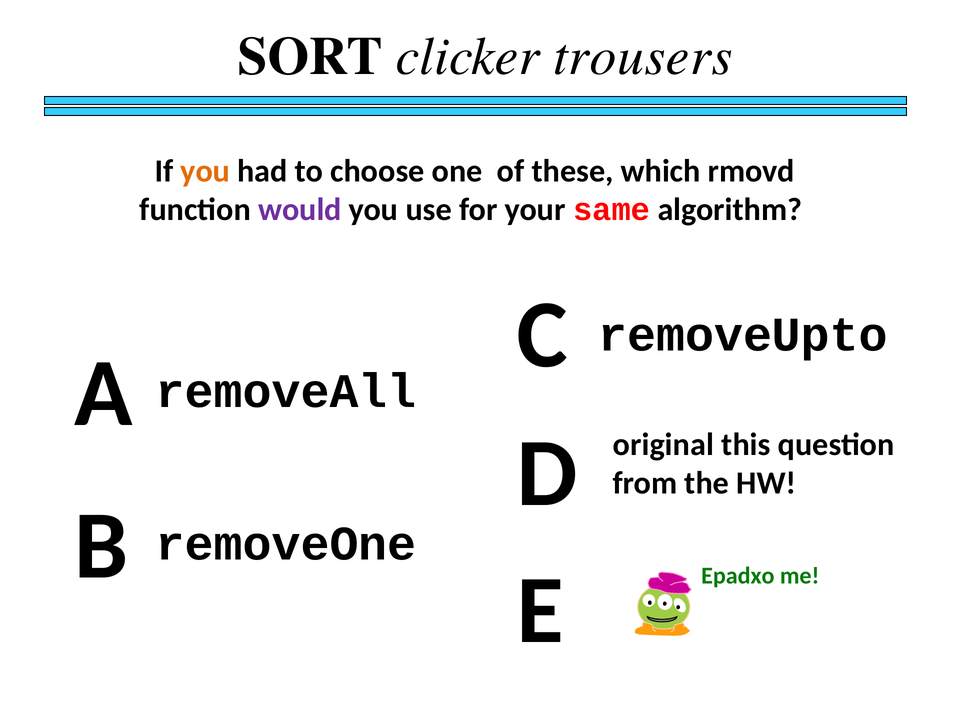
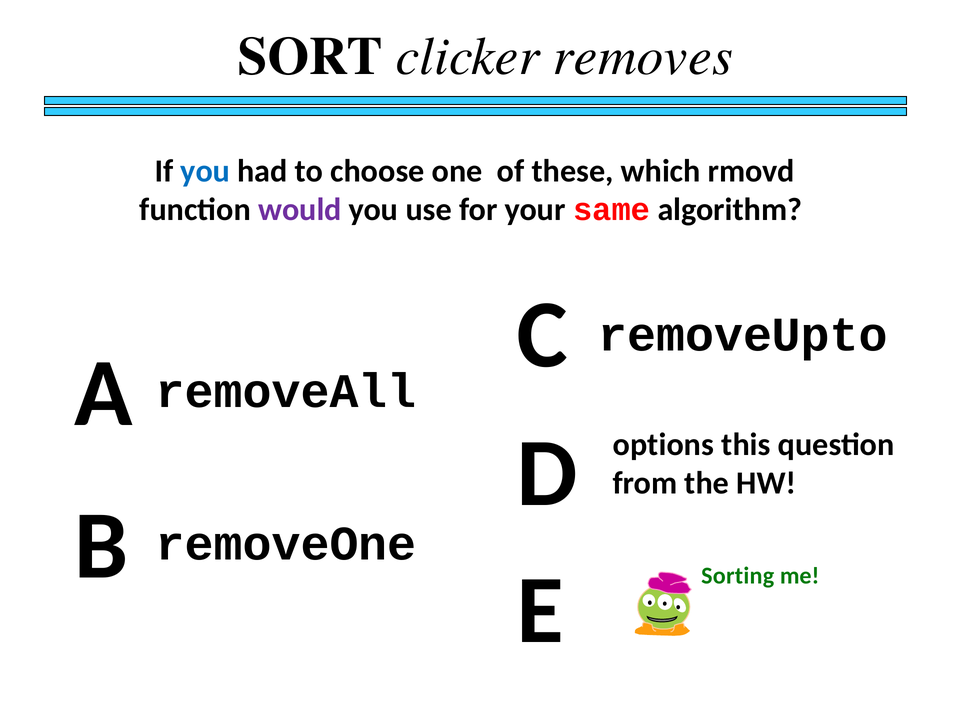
trousers: trousers -> removes
you at (205, 171) colour: orange -> blue
original: original -> options
Epadxo: Epadxo -> Sorting
